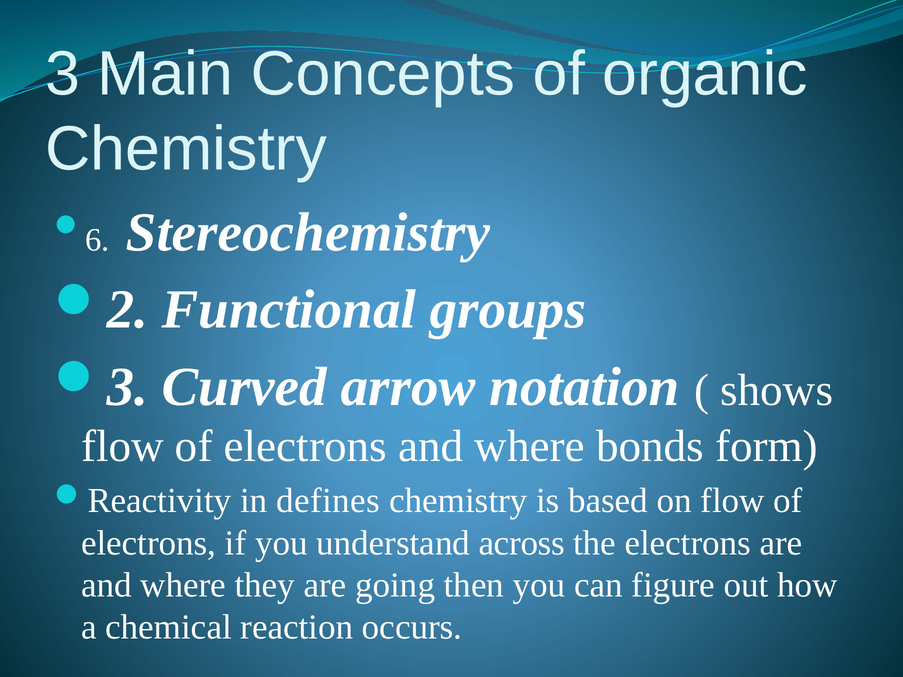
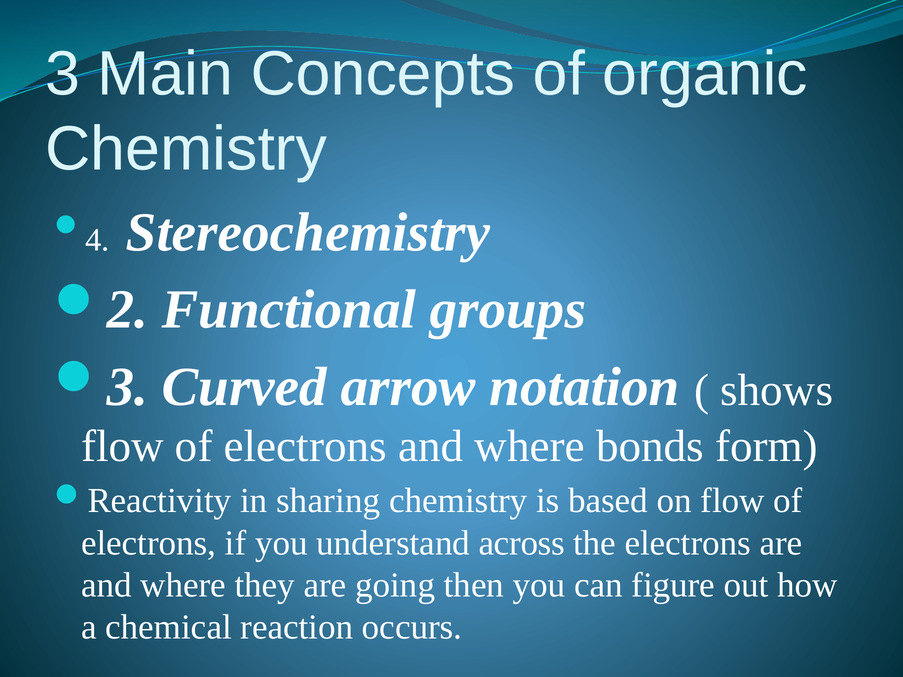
6: 6 -> 4
defines: defines -> sharing
